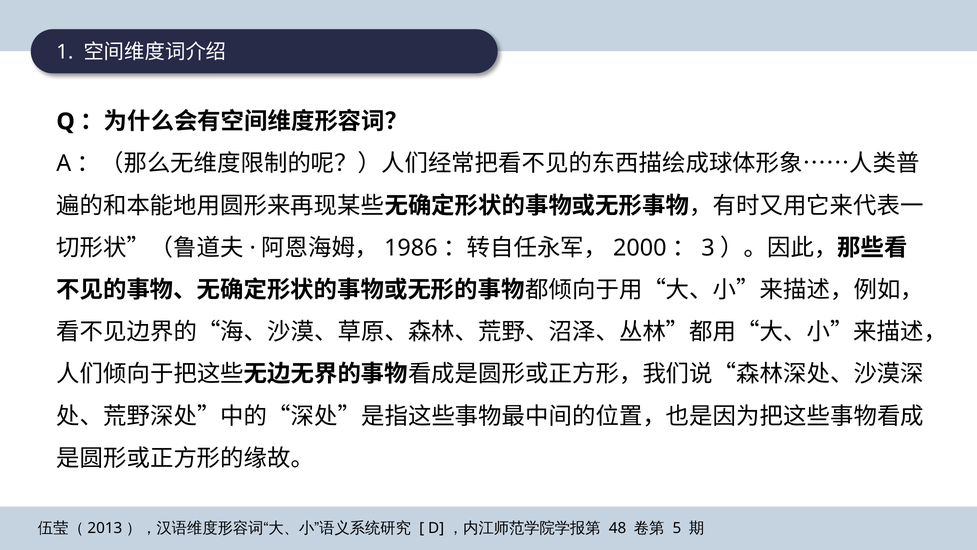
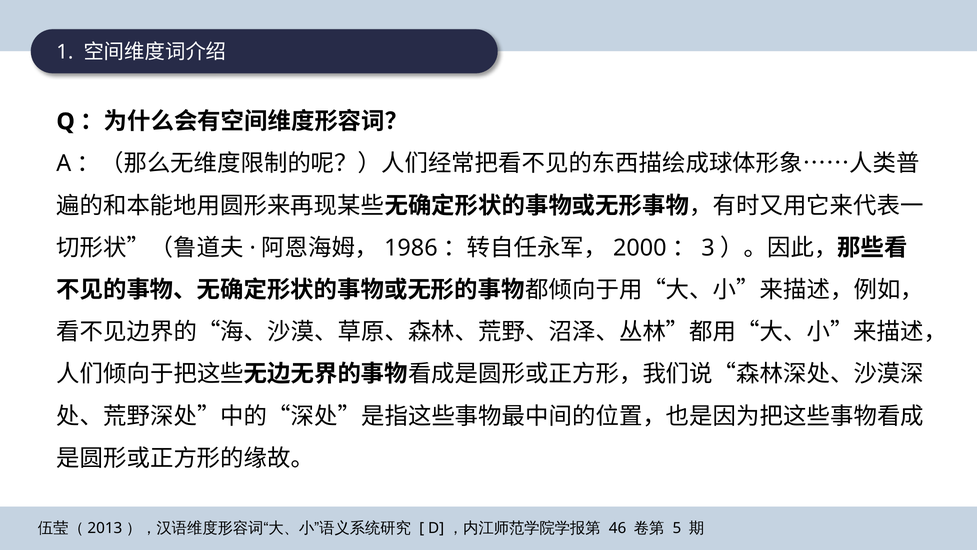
48: 48 -> 46
